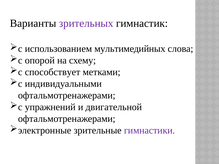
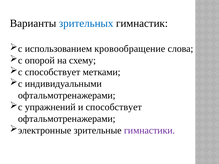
зрительных colour: purple -> blue
мультимедийных: мультимедийных -> кровообращение
и двигательной: двигательной -> способствует
